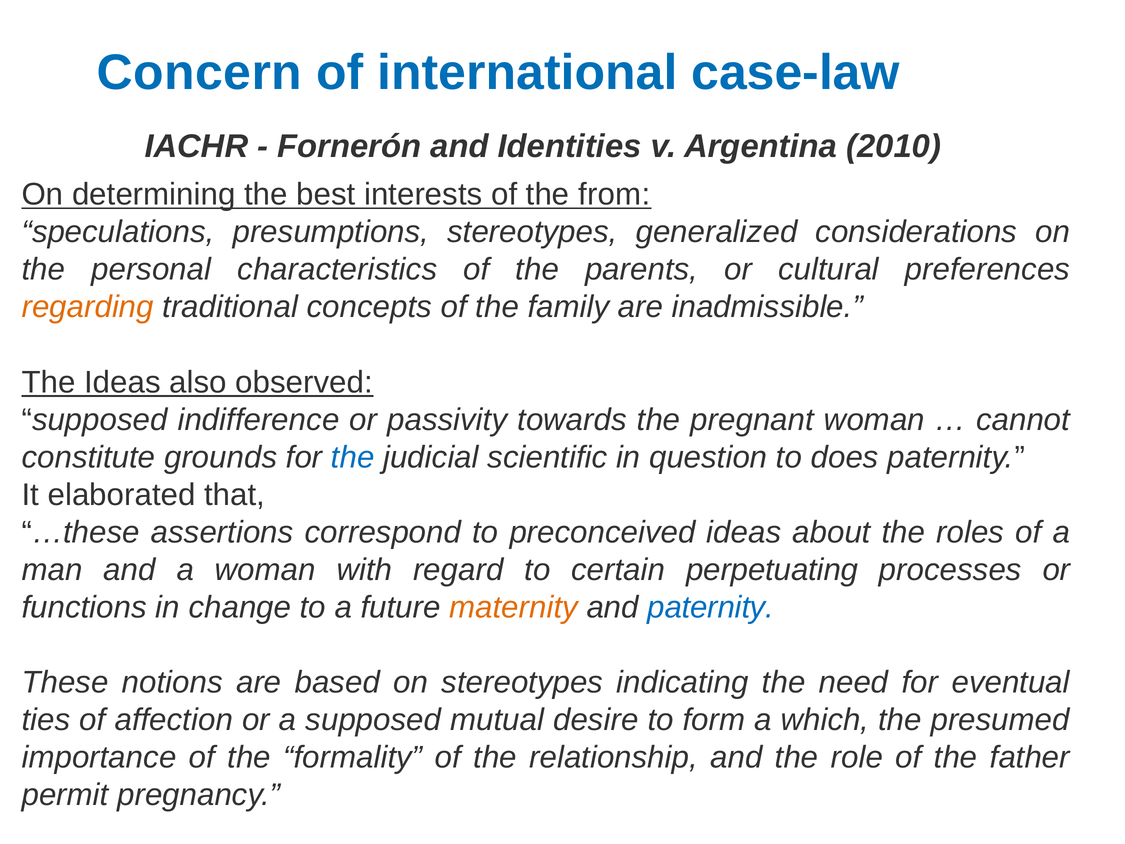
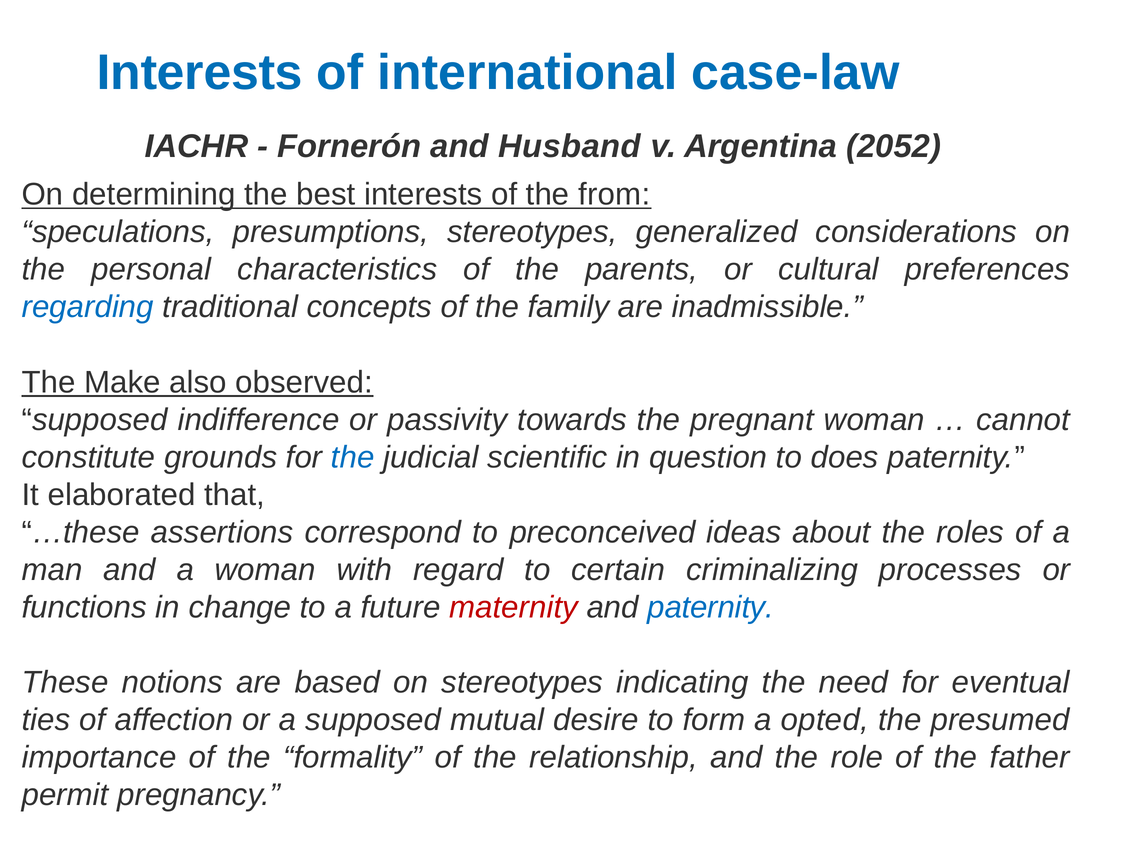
Concern at (199, 73): Concern -> Interests
Identities: Identities -> Husband
2010: 2010 -> 2052
regarding colour: orange -> blue
The Ideas: Ideas -> Make
perpetuating: perpetuating -> criminalizing
maternity colour: orange -> red
which: which -> opted
